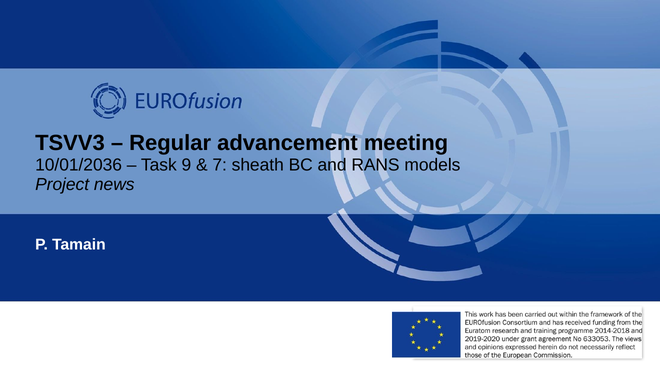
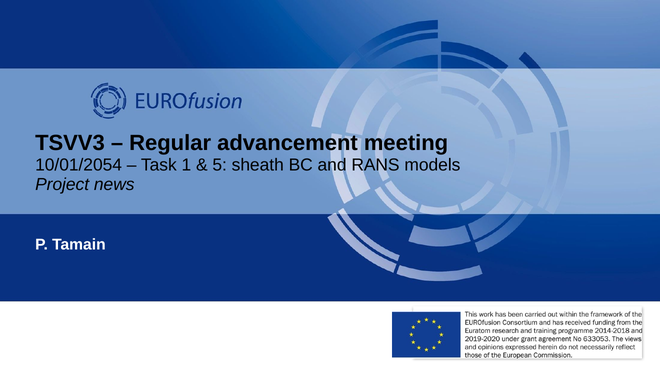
10/01/2036: 10/01/2036 -> 10/01/2054
9: 9 -> 1
7: 7 -> 5
